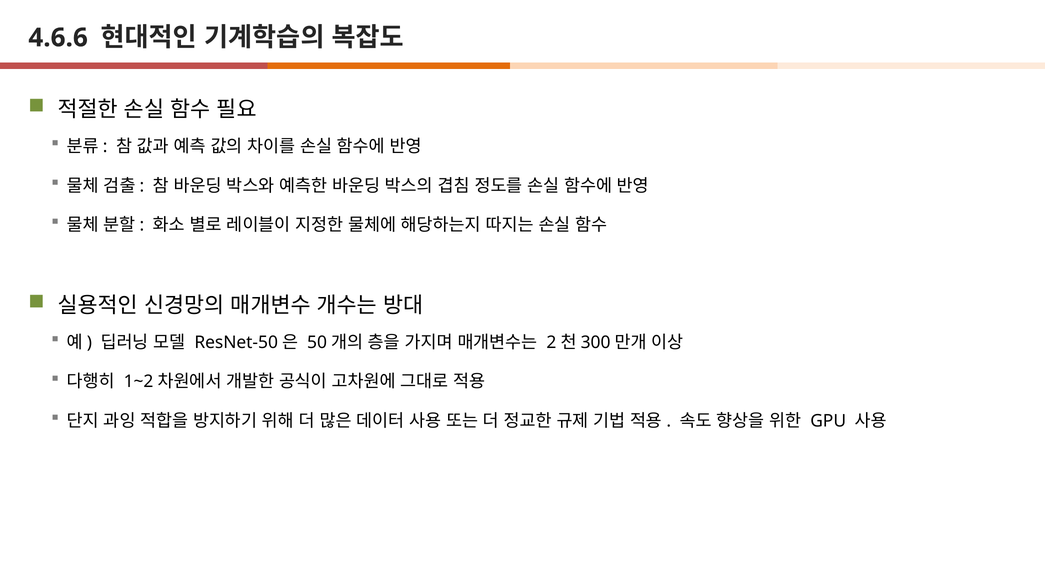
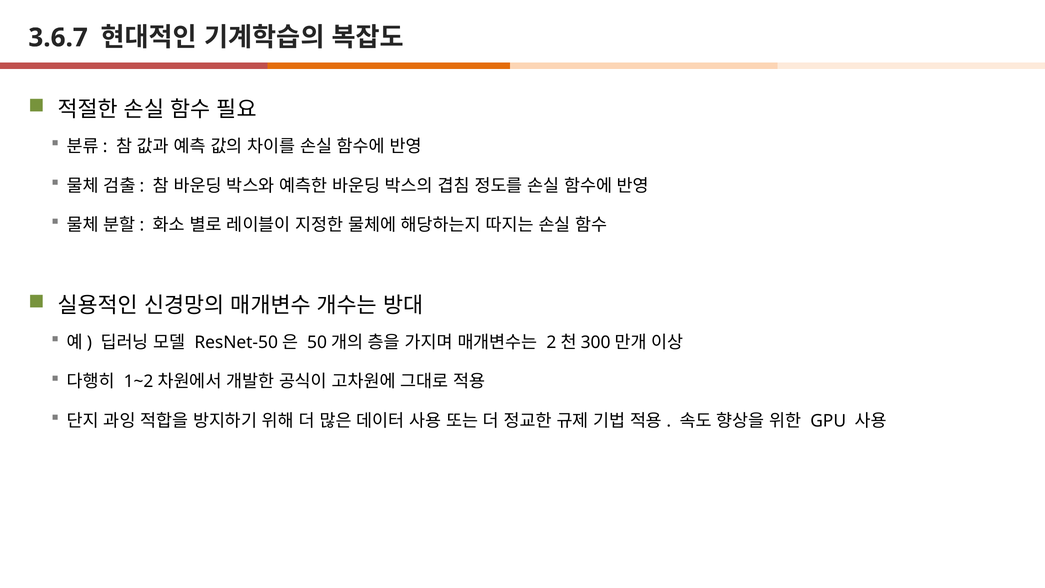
4.6.6: 4.6.6 -> 3.6.7
